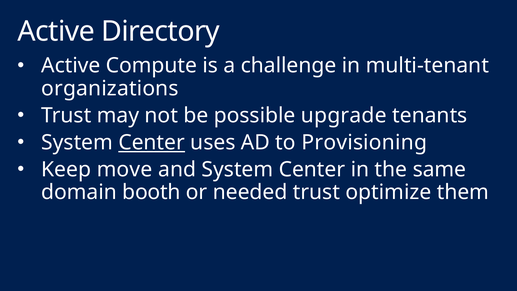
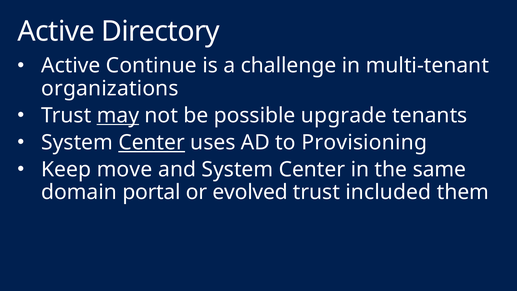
Compute: Compute -> Continue
may underline: none -> present
booth: booth -> portal
needed: needed -> evolved
optimize: optimize -> included
